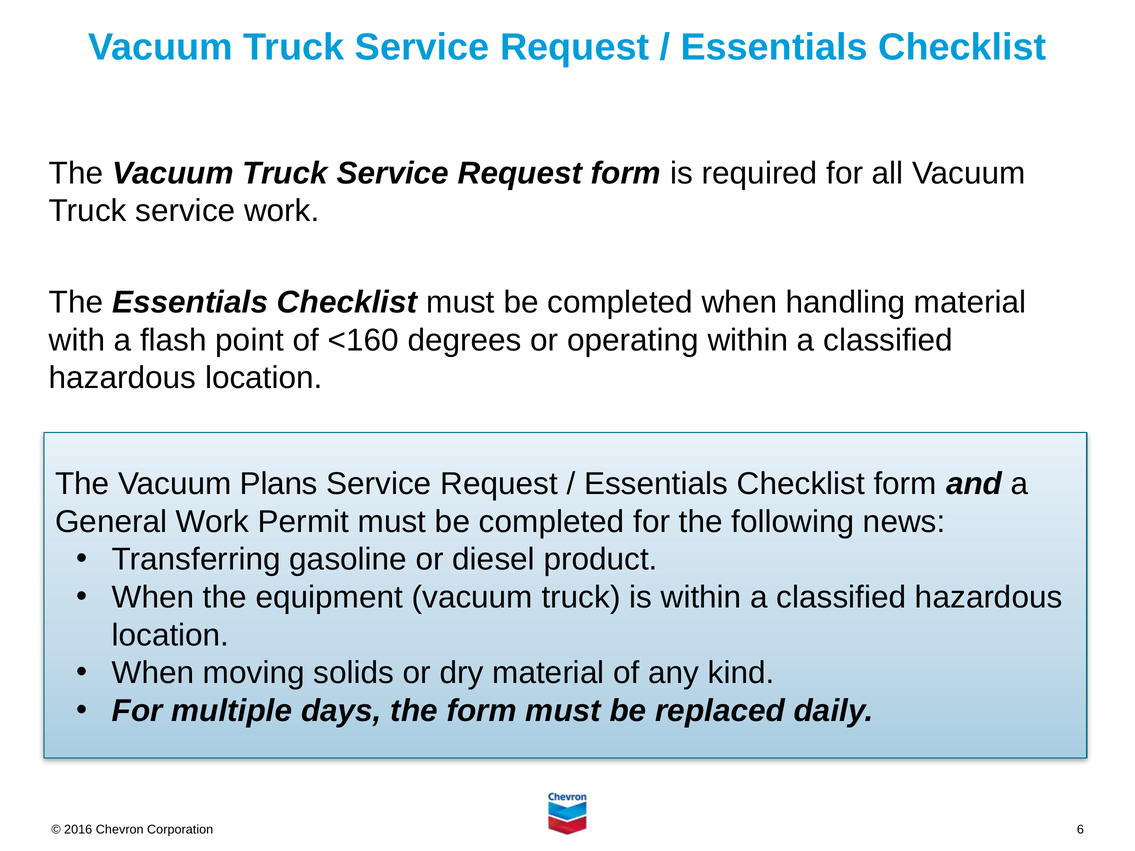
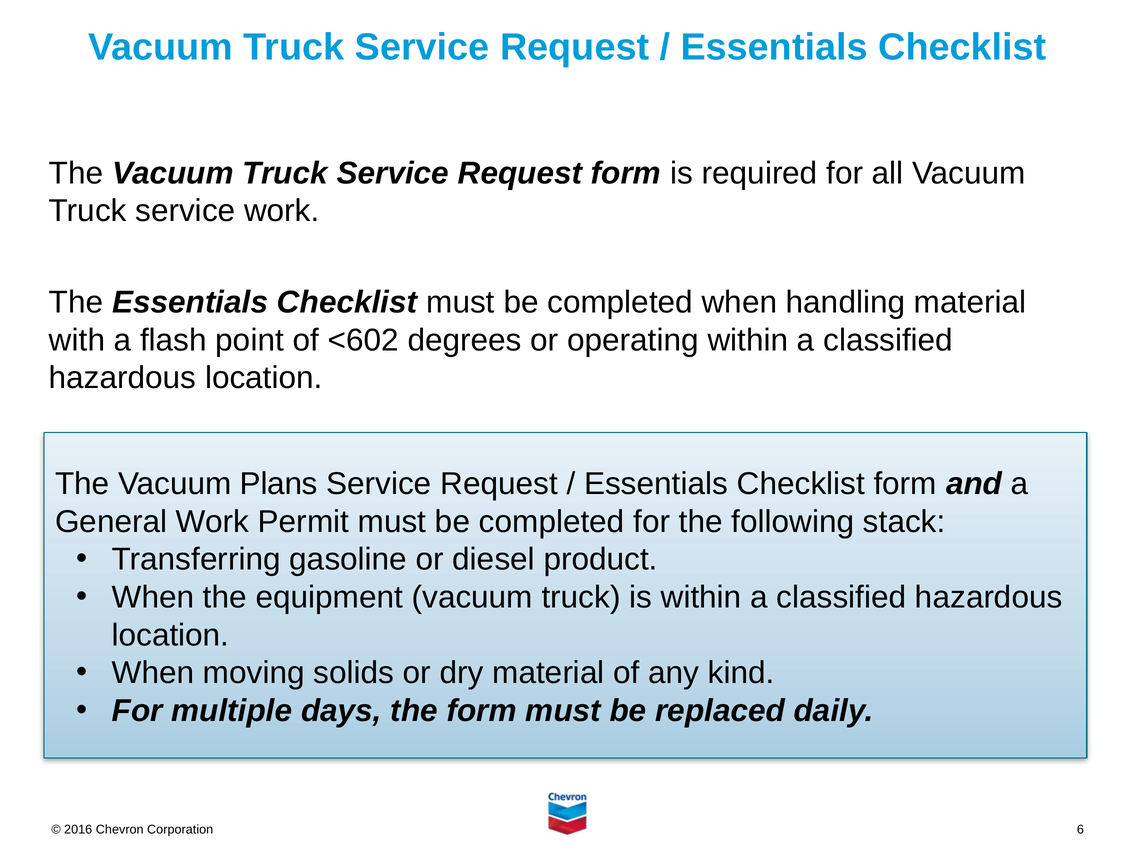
<160: <160 -> <602
news: news -> stack
